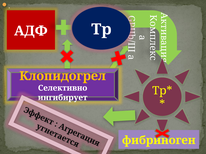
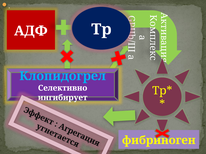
Клопидогрел colour: yellow -> light blue
